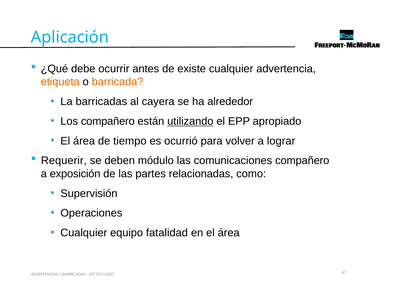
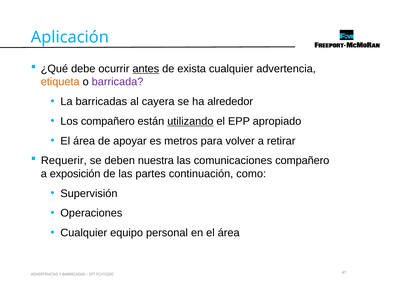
antes underline: none -> present
existe: existe -> exista
barricada colour: orange -> purple
tiempo: tiempo -> apoyar
ocurrió: ocurrió -> metros
lograr: lograr -> retirar
módulo: módulo -> nuestra
relacionadas: relacionadas -> continuación
fatalidad: fatalidad -> personal
